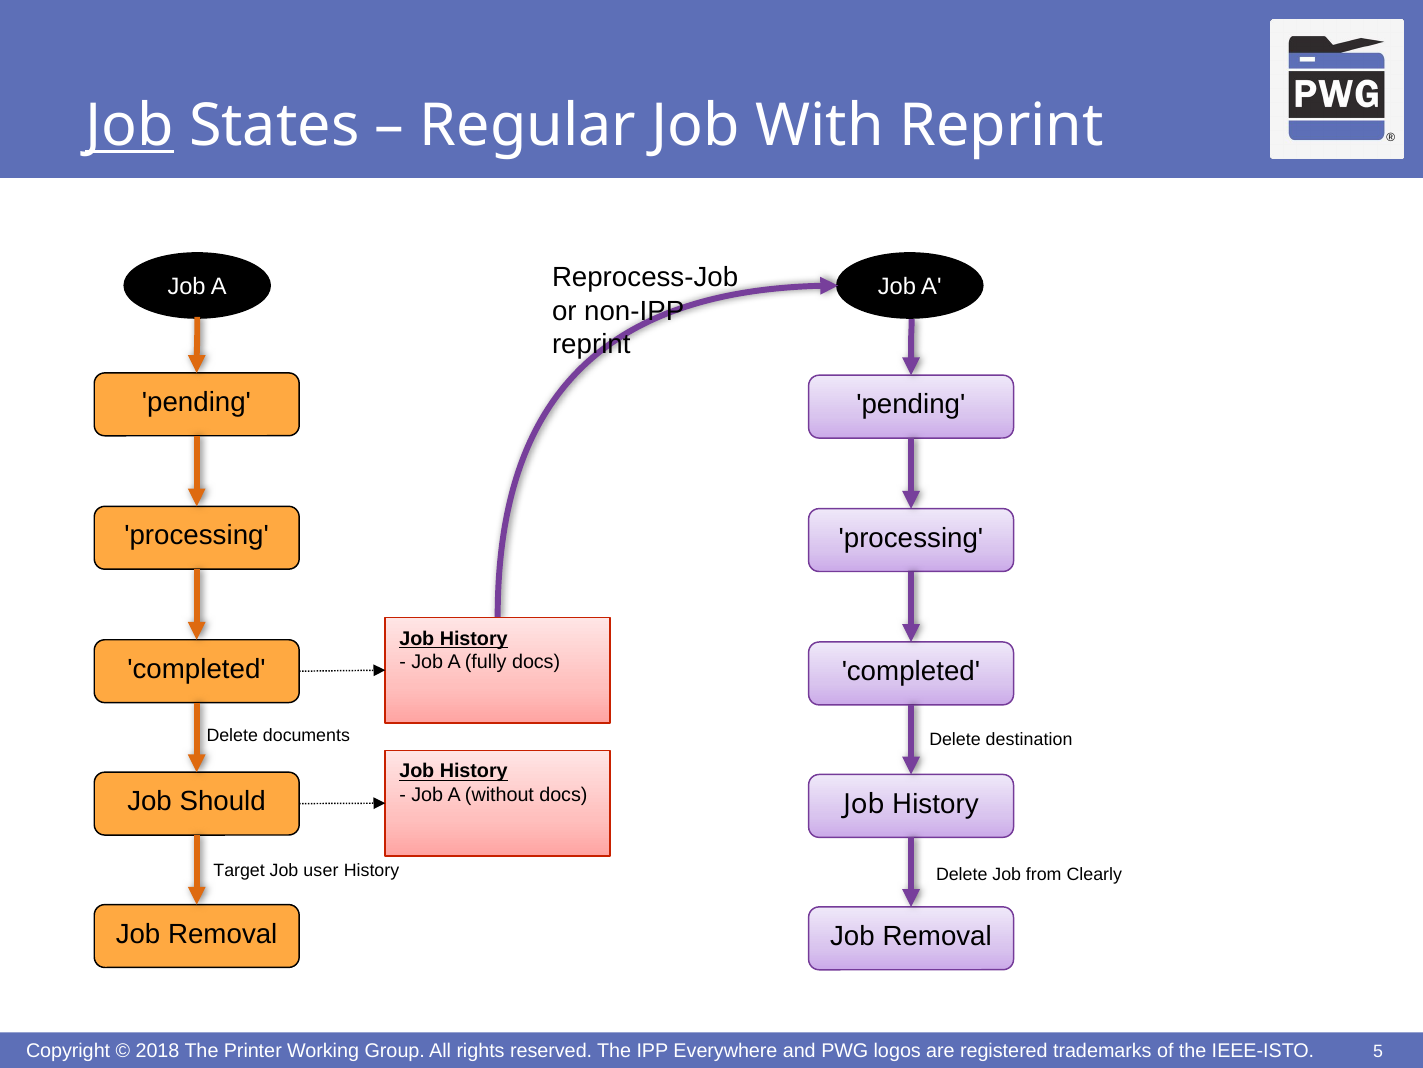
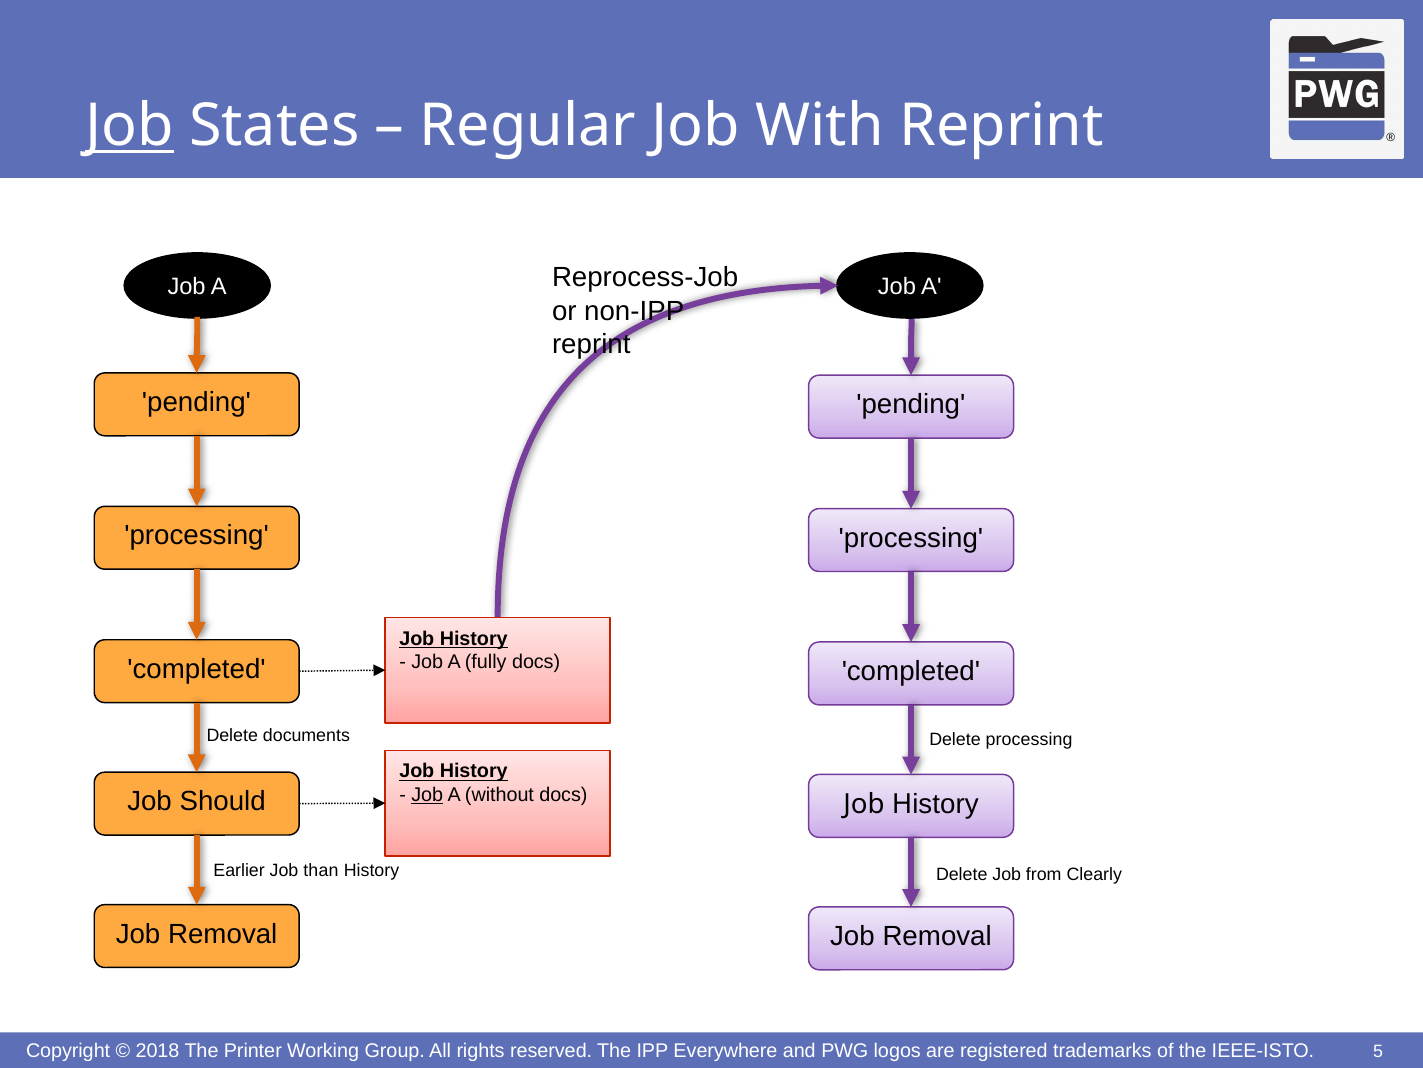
Delete destination: destination -> processing
Job at (427, 795) underline: none -> present
Target: Target -> Earlier
user: user -> than
